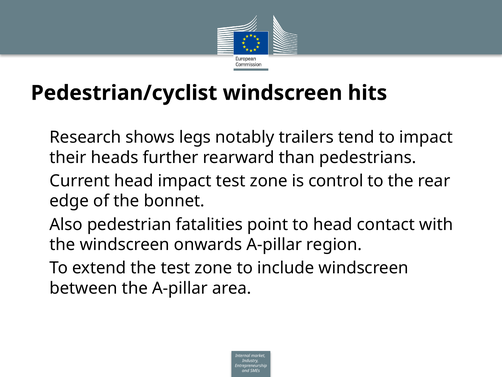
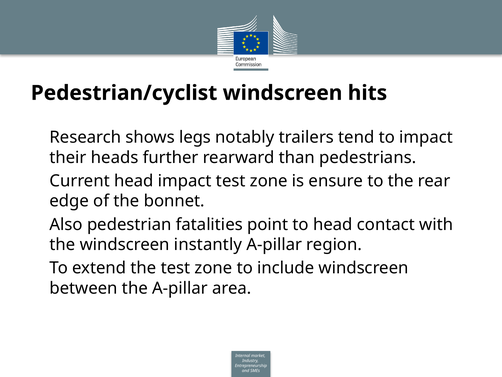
control: control -> ensure
onwards: onwards -> instantly
